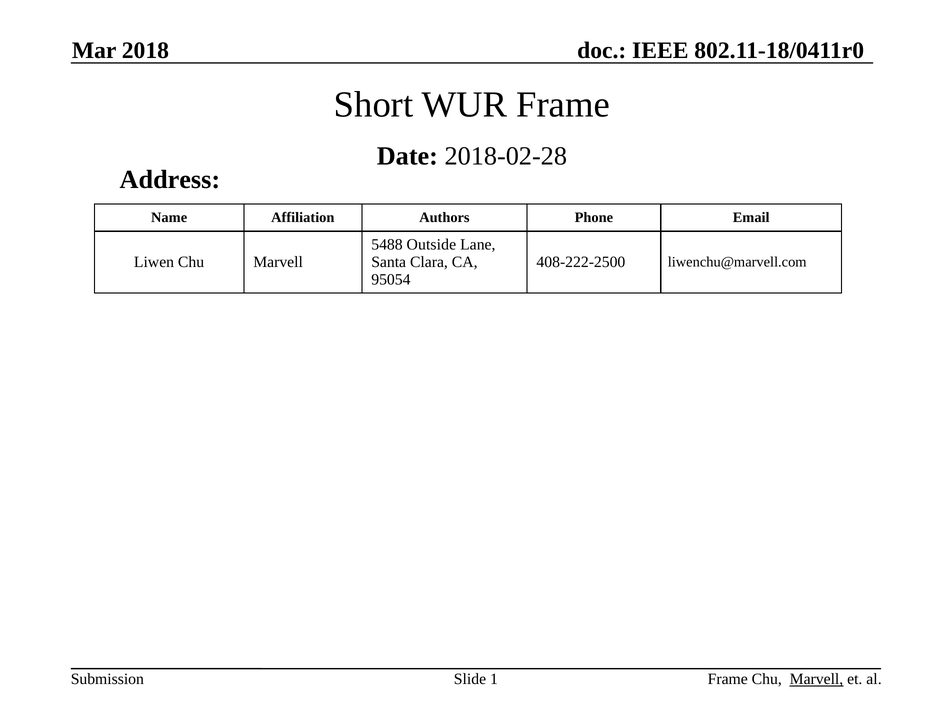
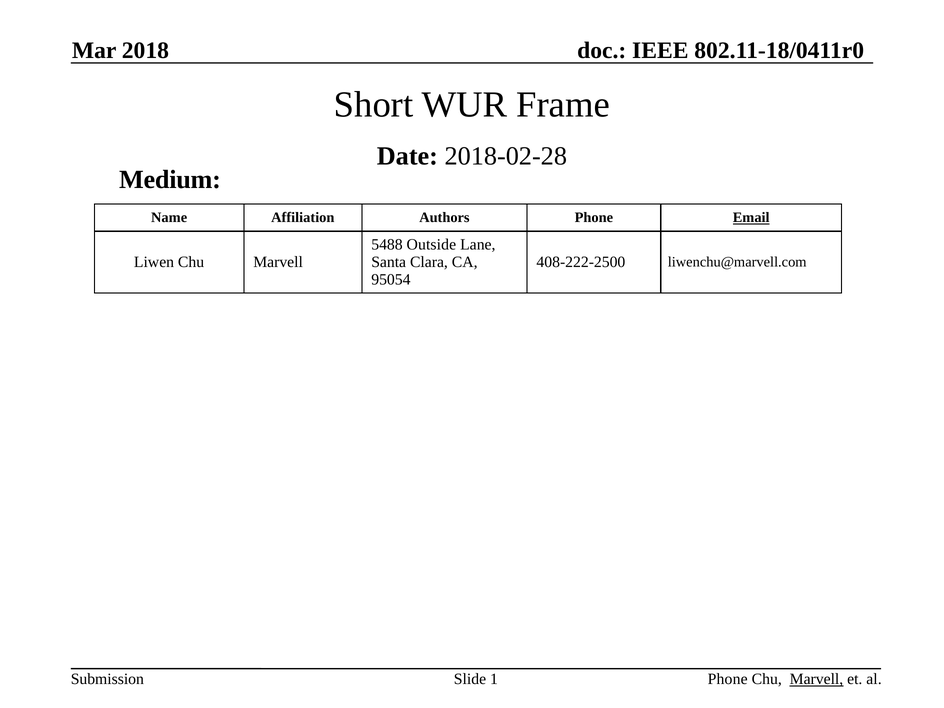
Address: Address -> Medium
Email underline: none -> present
Frame at (728, 679): Frame -> Phone
